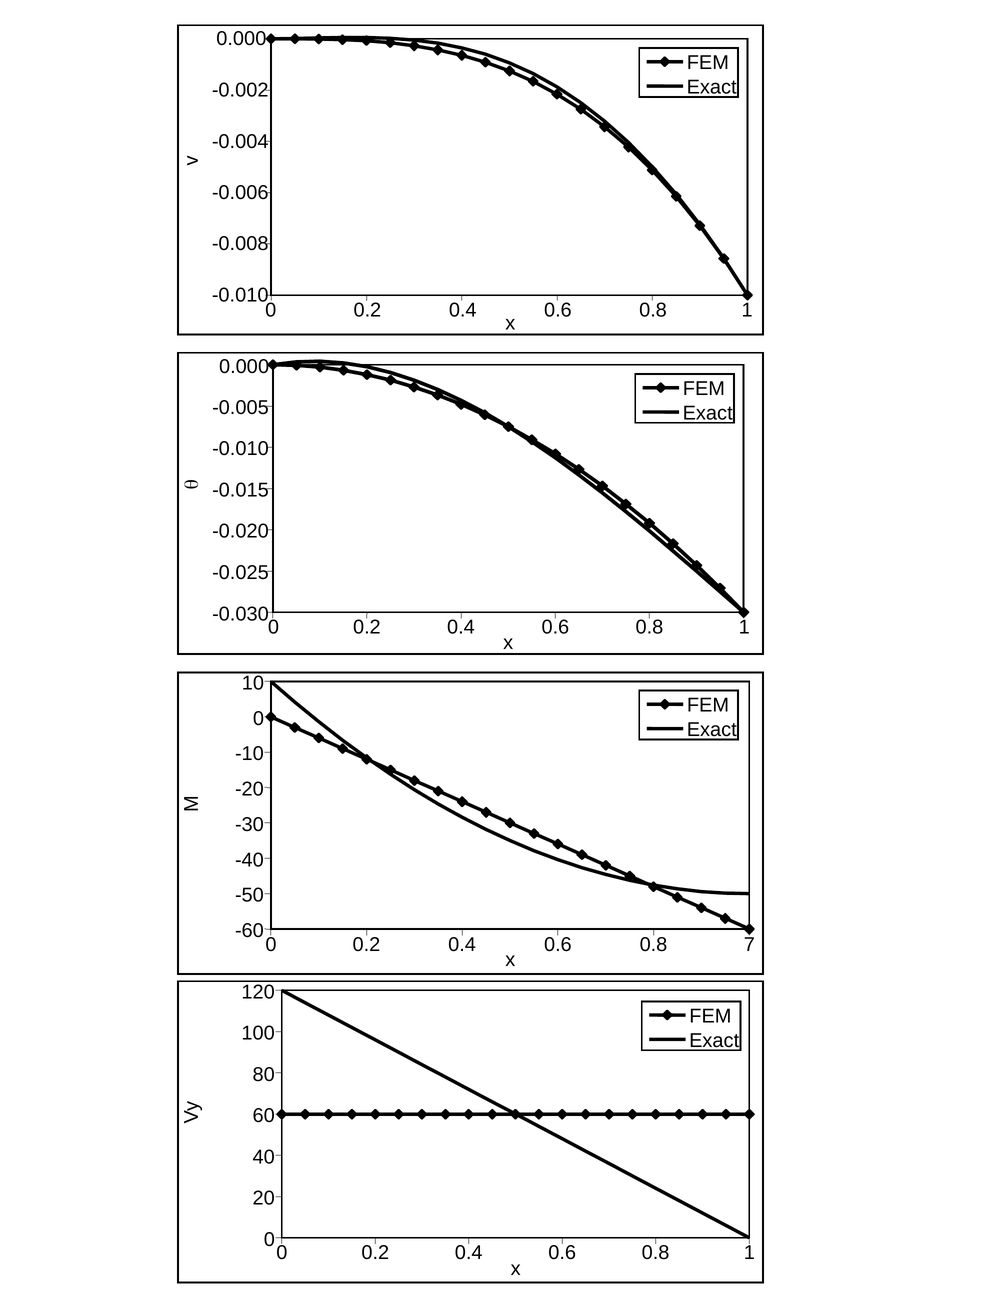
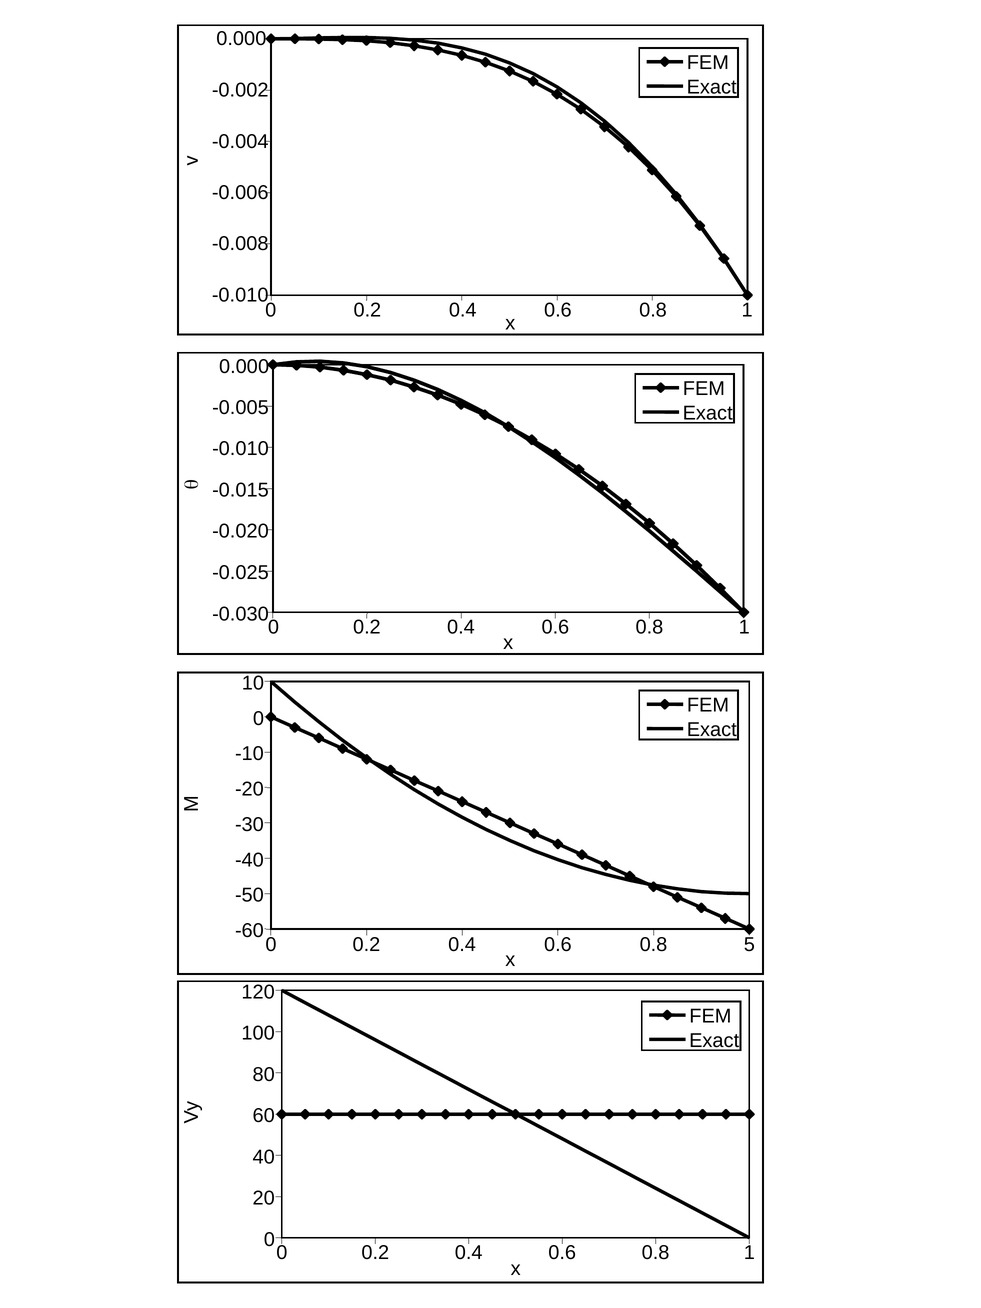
7: 7 -> 5
